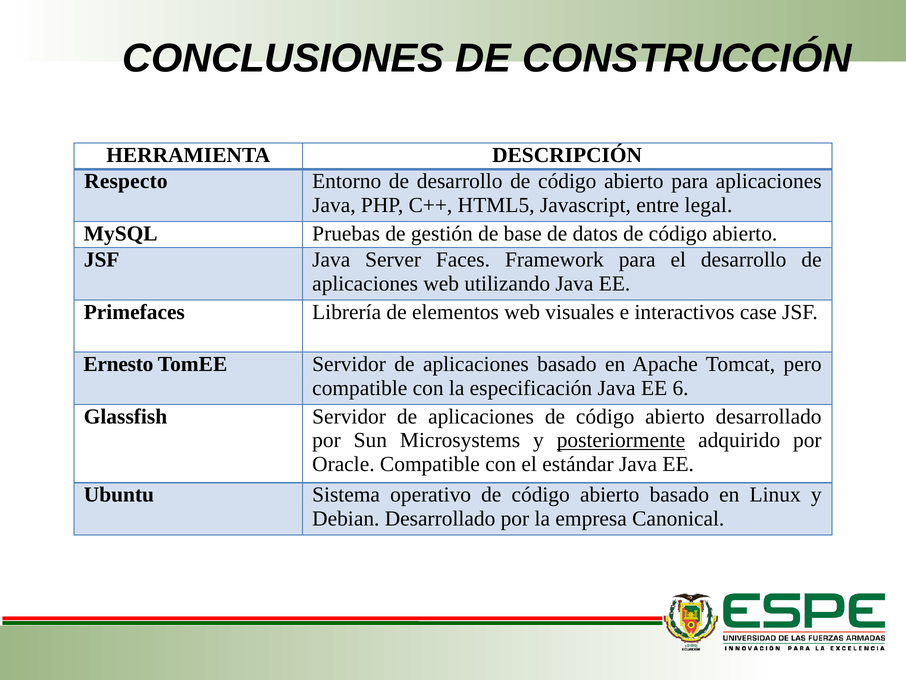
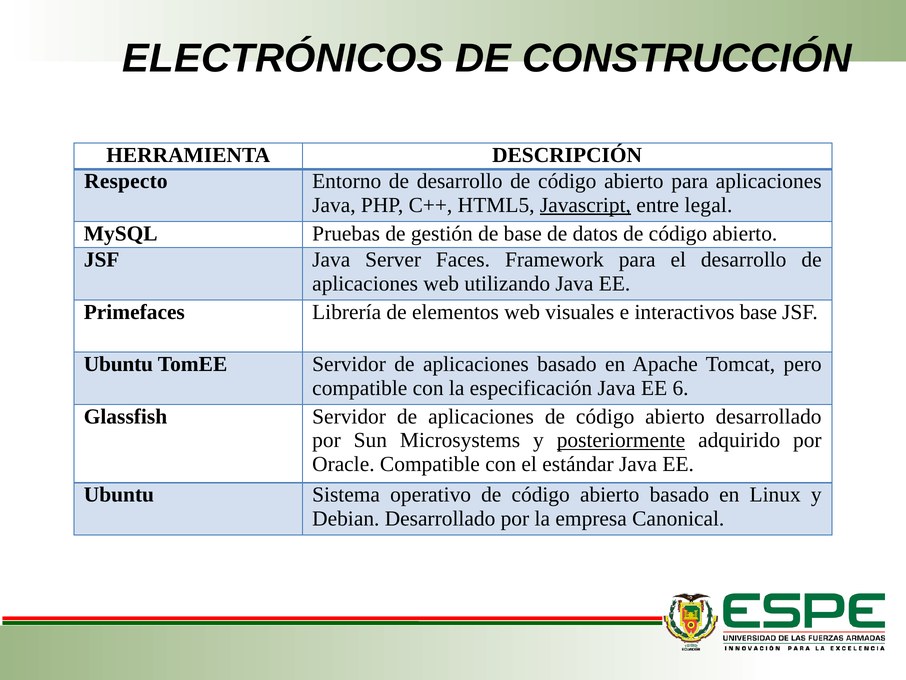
CONCLUSIONES: CONCLUSIONES -> ELECTRÓNICOS
Javascript underline: none -> present
interactivos case: case -> base
Ernesto at (118, 364): Ernesto -> Ubuntu
